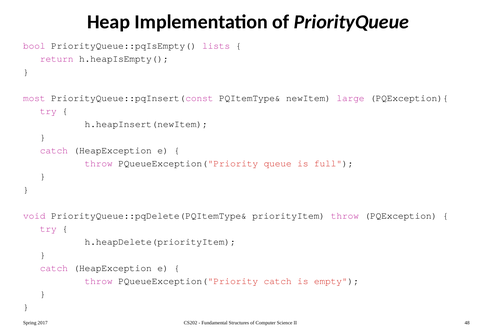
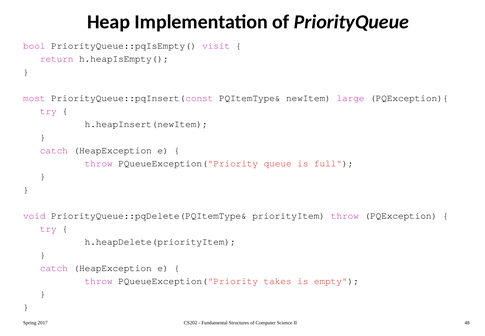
lists: lists -> visit
PQueueException("Priority catch: catch -> takes
